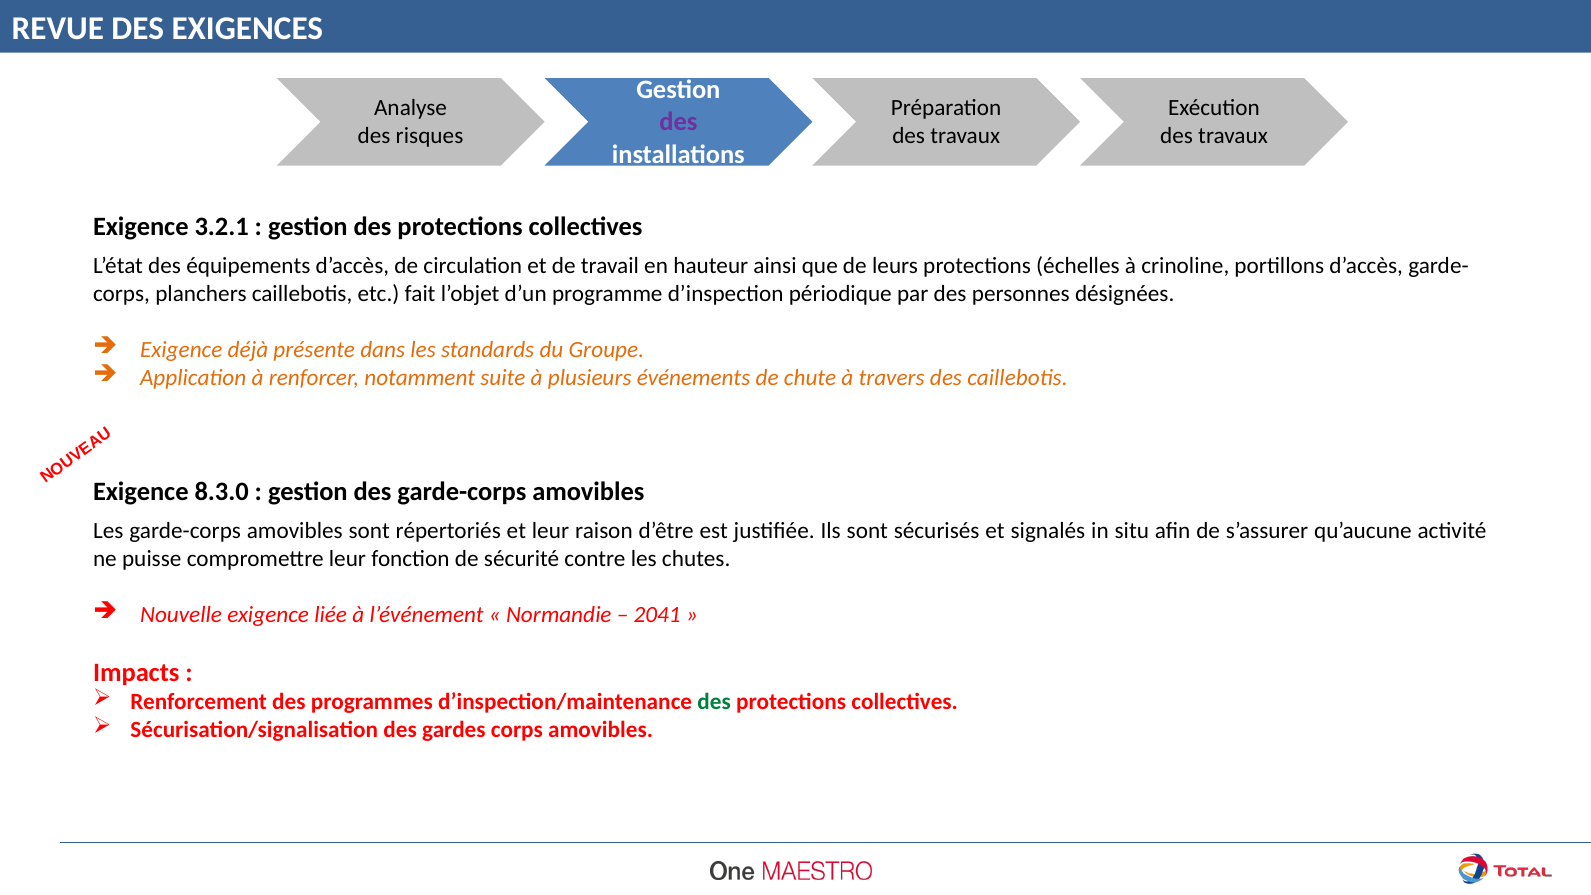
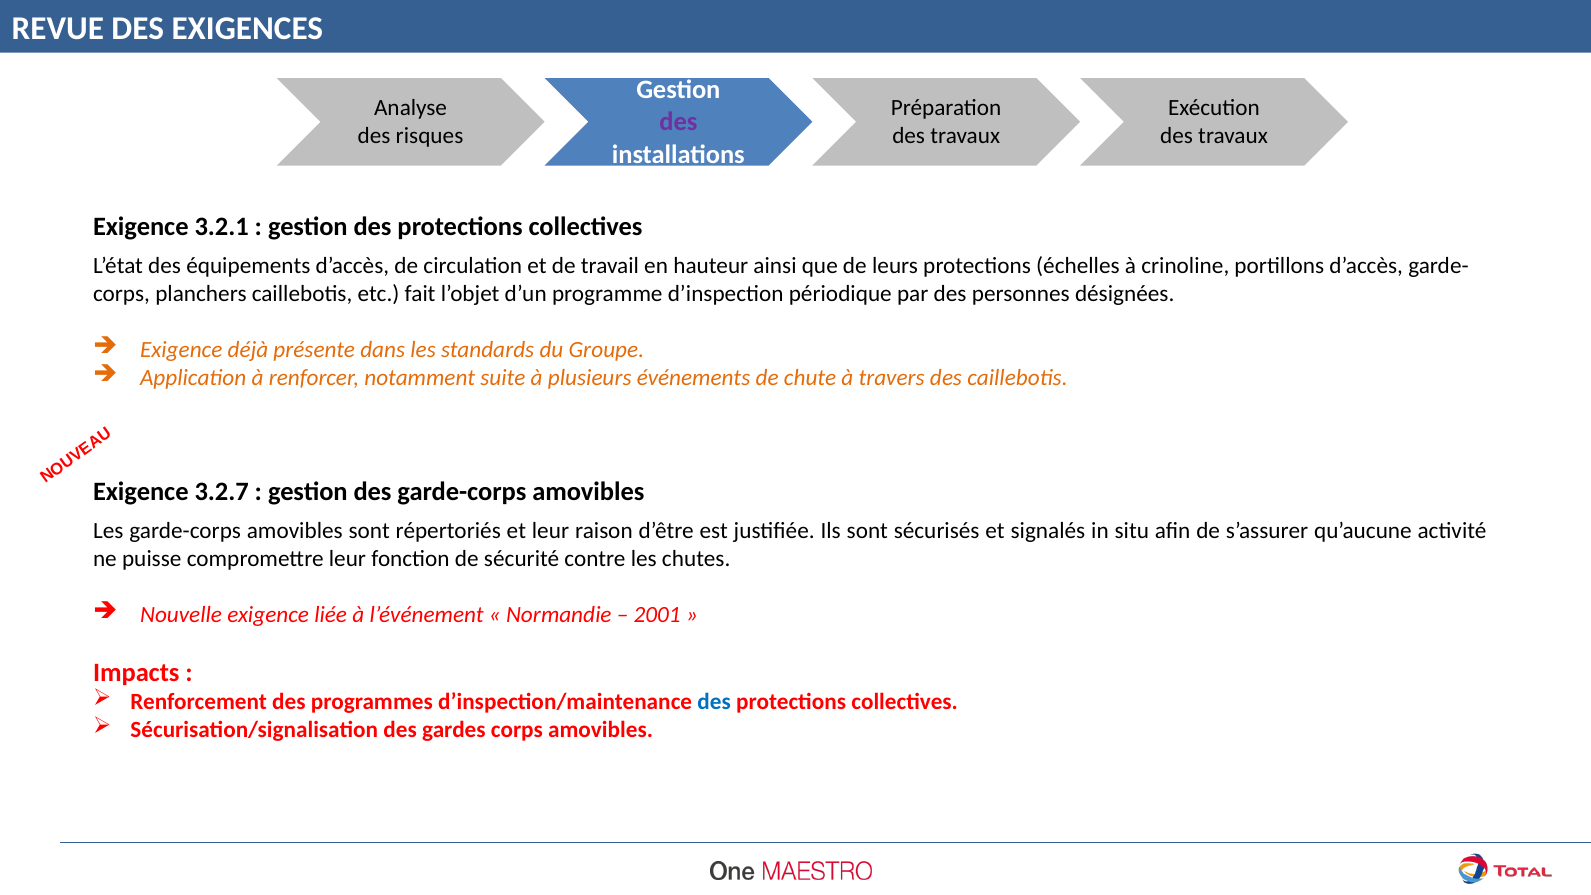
8.3.0: 8.3.0 -> 3.2.7
2041: 2041 -> 2001
des at (714, 702) colour: green -> blue
